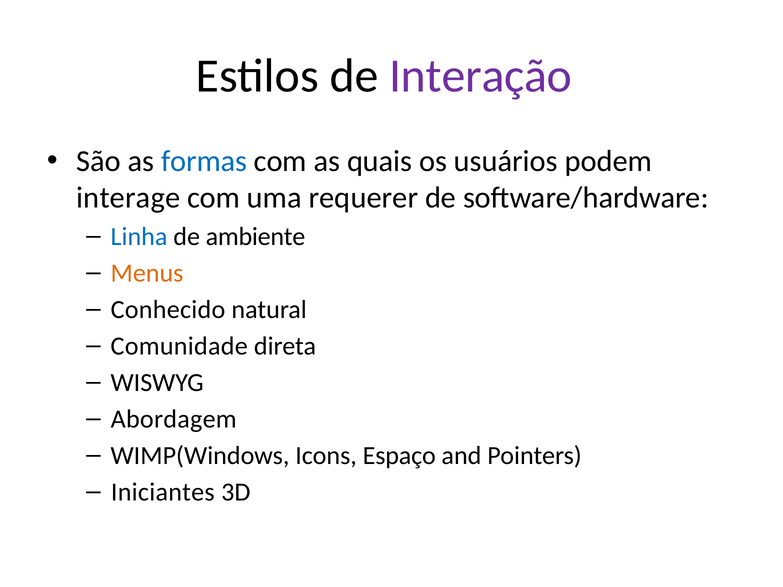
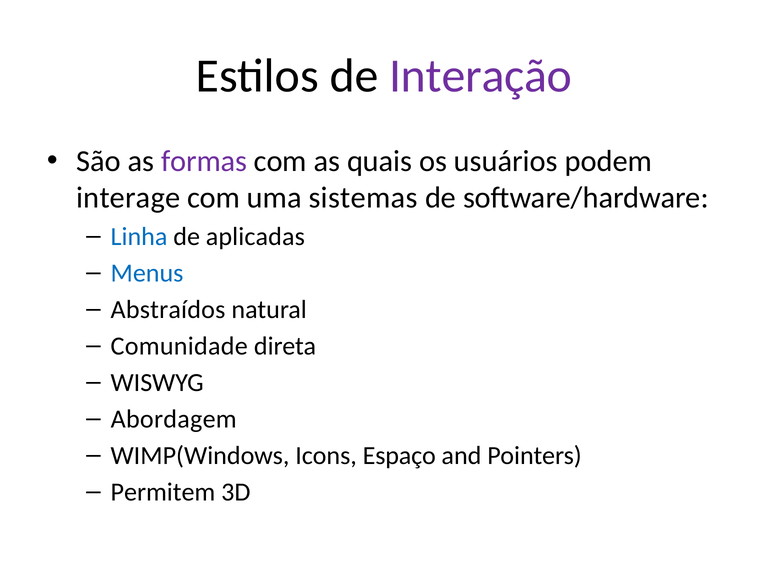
formas colour: blue -> purple
requerer: requerer -> sistemas
ambiente: ambiente -> aplicadas
Menus colour: orange -> blue
Conhecido: Conhecido -> Abstraídos
Iniciantes: Iniciantes -> Permitem
